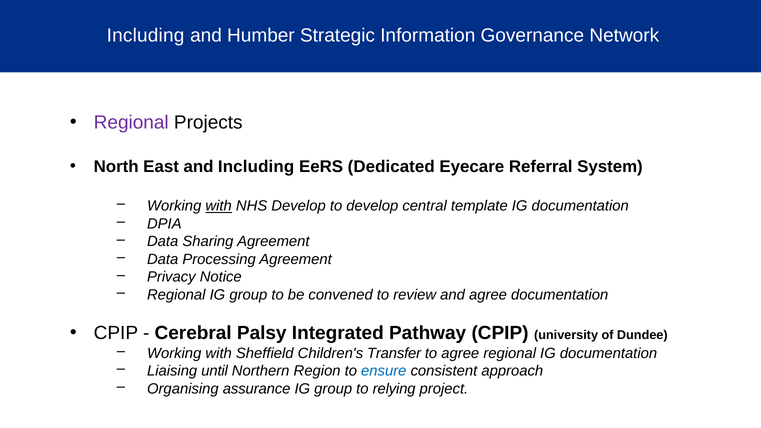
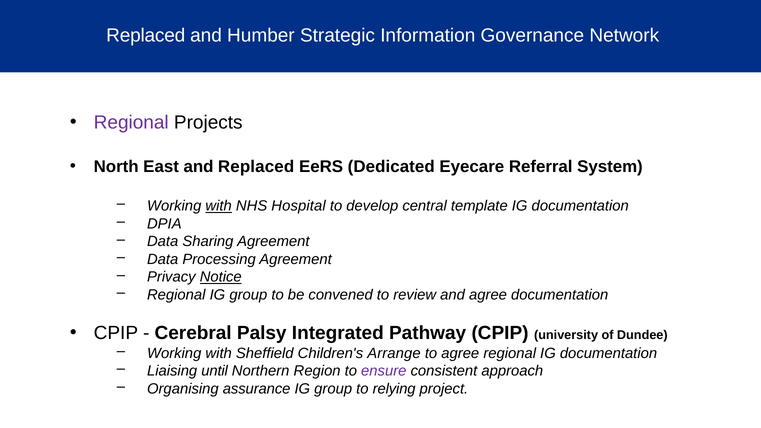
Including at (146, 36): Including -> Replaced
and Including: Including -> Replaced
NHS Develop: Develop -> Hospital
Notice underline: none -> present
Transfer: Transfer -> Arrange
ensure colour: blue -> purple
